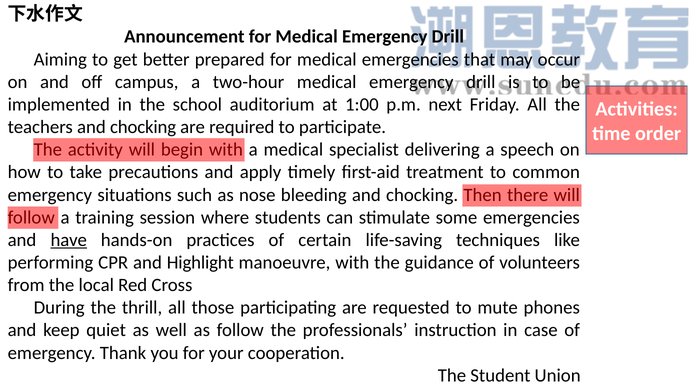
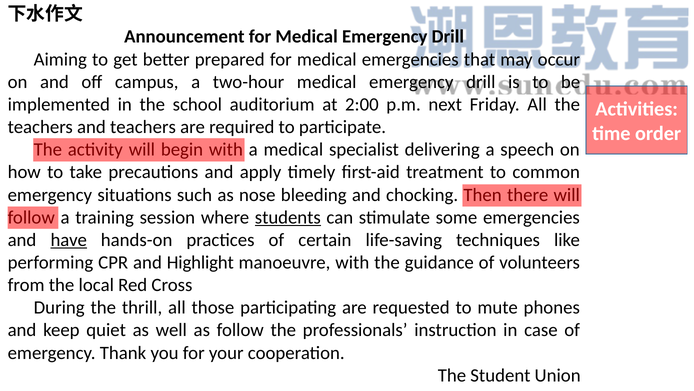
1:00: 1:00 -> 2:00
teachers and chocking: chocking -> teachers
students underline: none -> present
